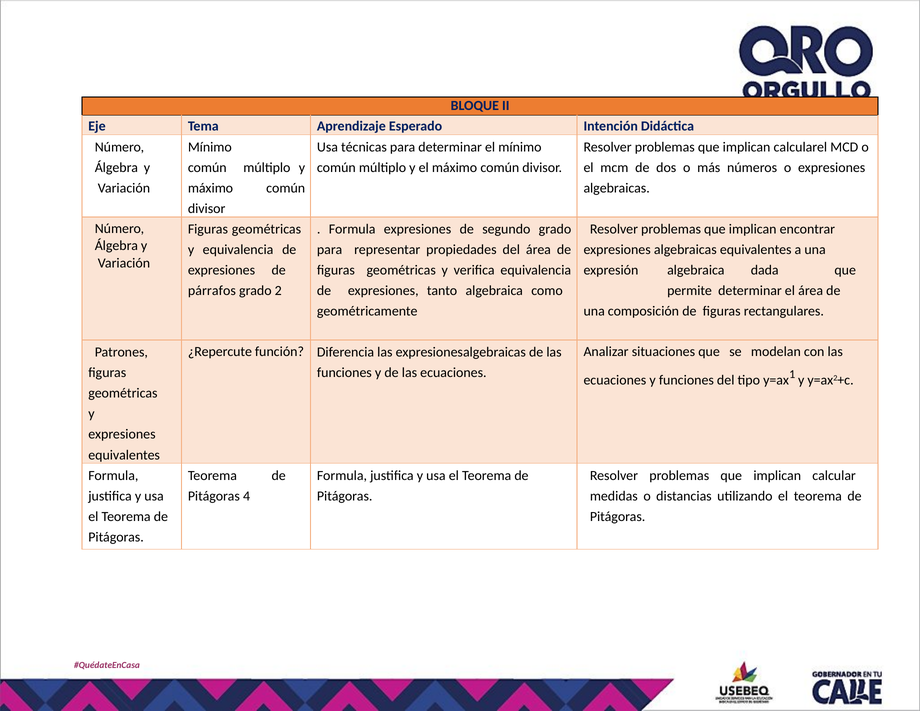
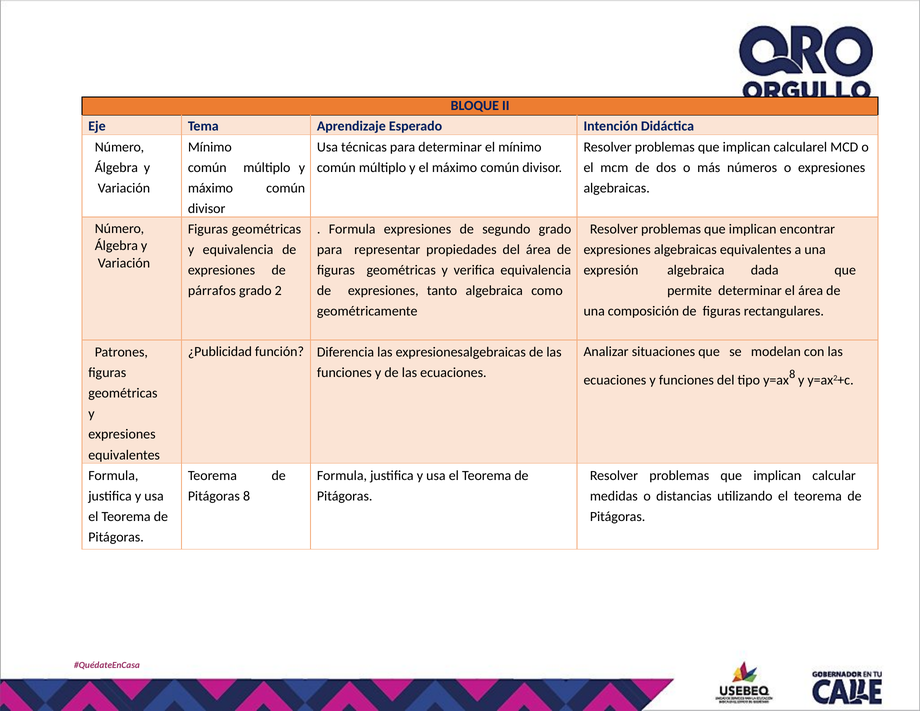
¿Repercute: ¿Repercute -> ¿Publicidad
1 at (792, 374): 1 -> 8
Pitágoras 4: 4 -> 8
